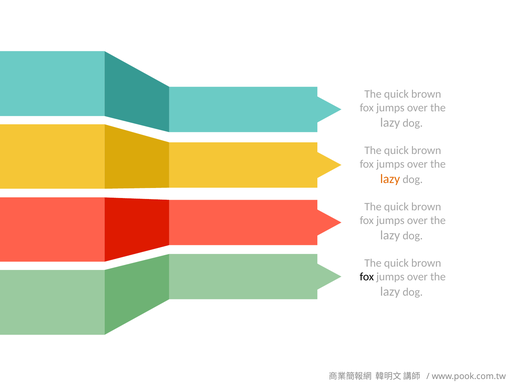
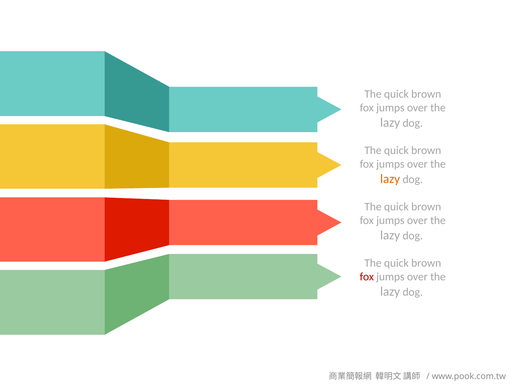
fox at (367, 277) colour: black -> red
